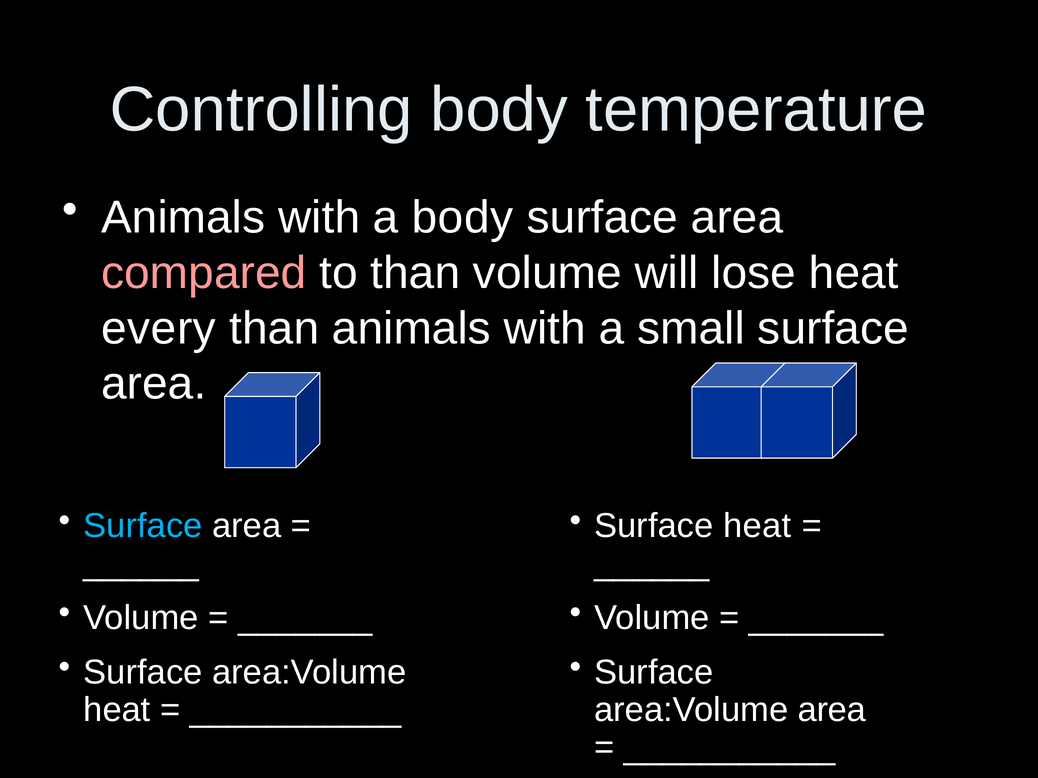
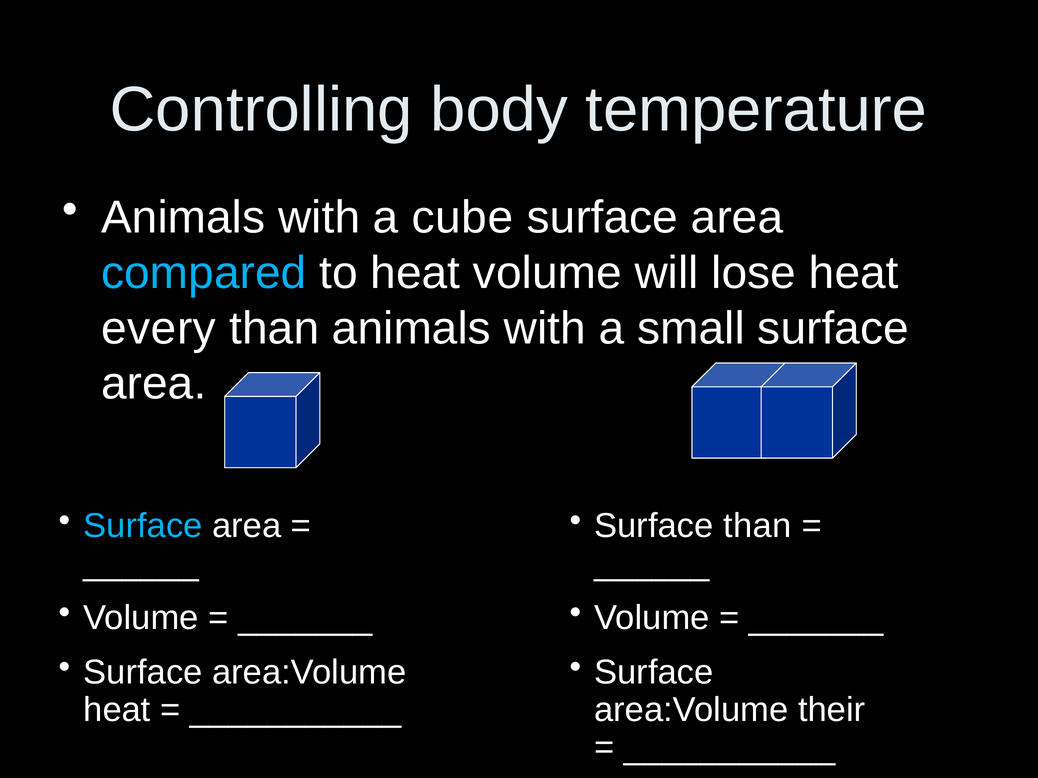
a body: body -> cube
compared colour: pink -> light blue
to than: than -> heat
Surface heat: heat -> than
area:Volume area: area -> their
